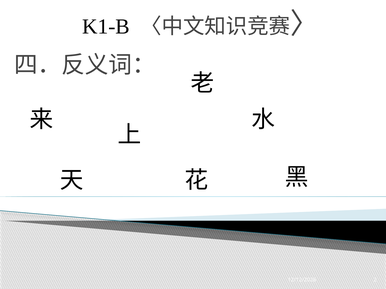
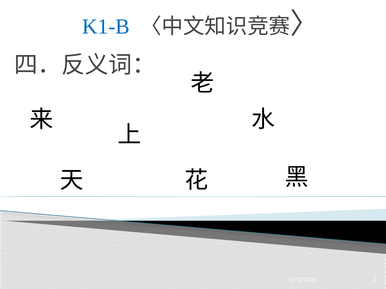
K1-B colour: black -> blue
